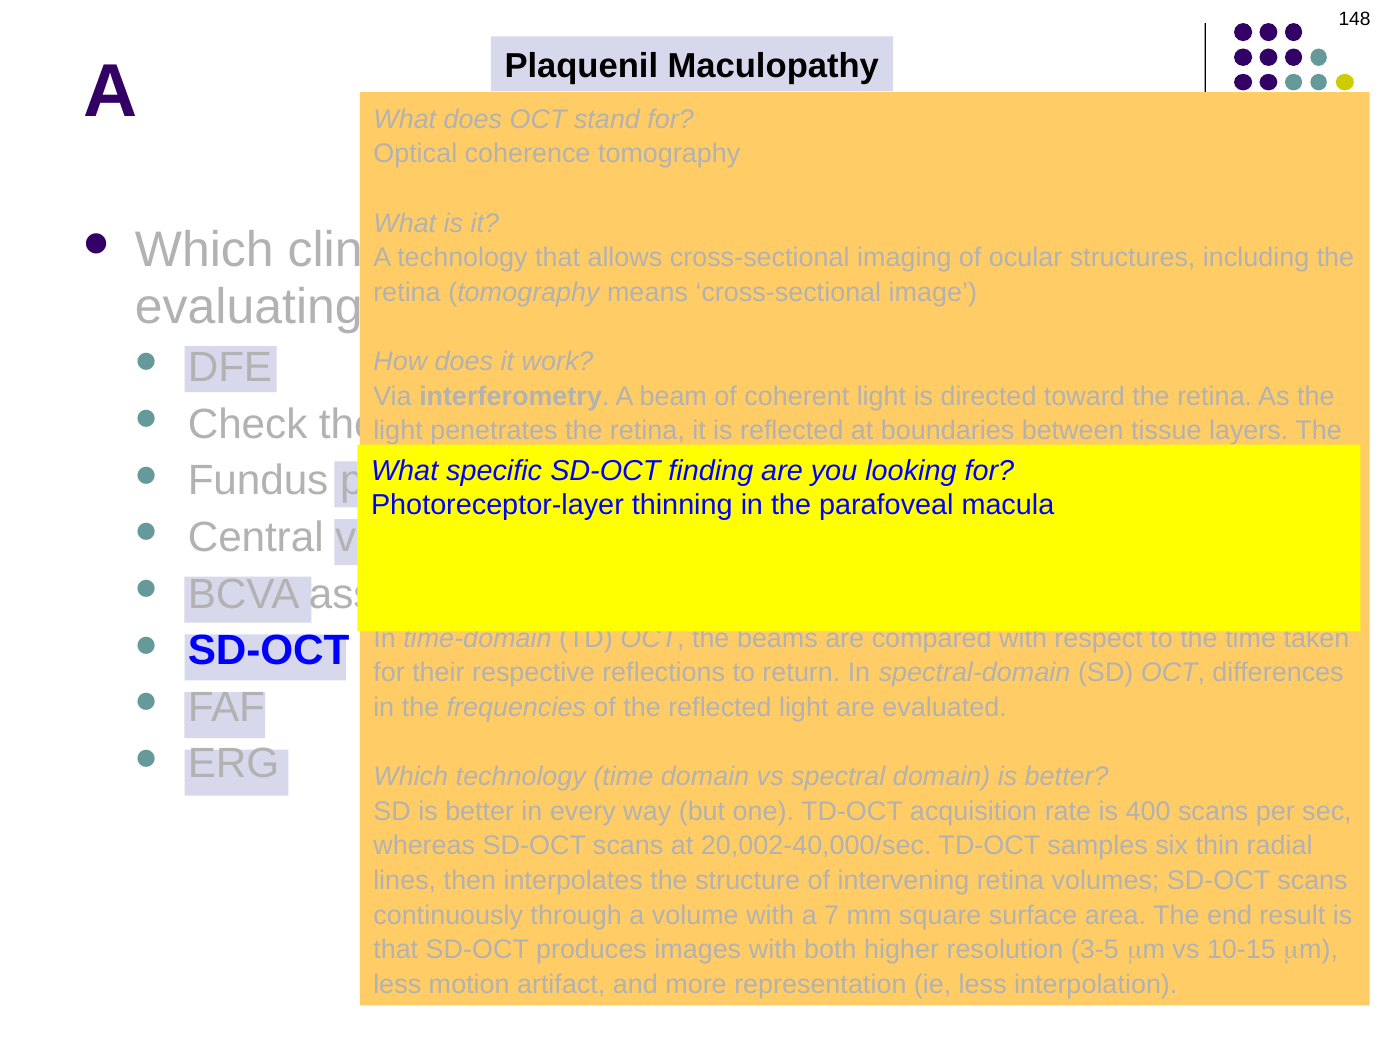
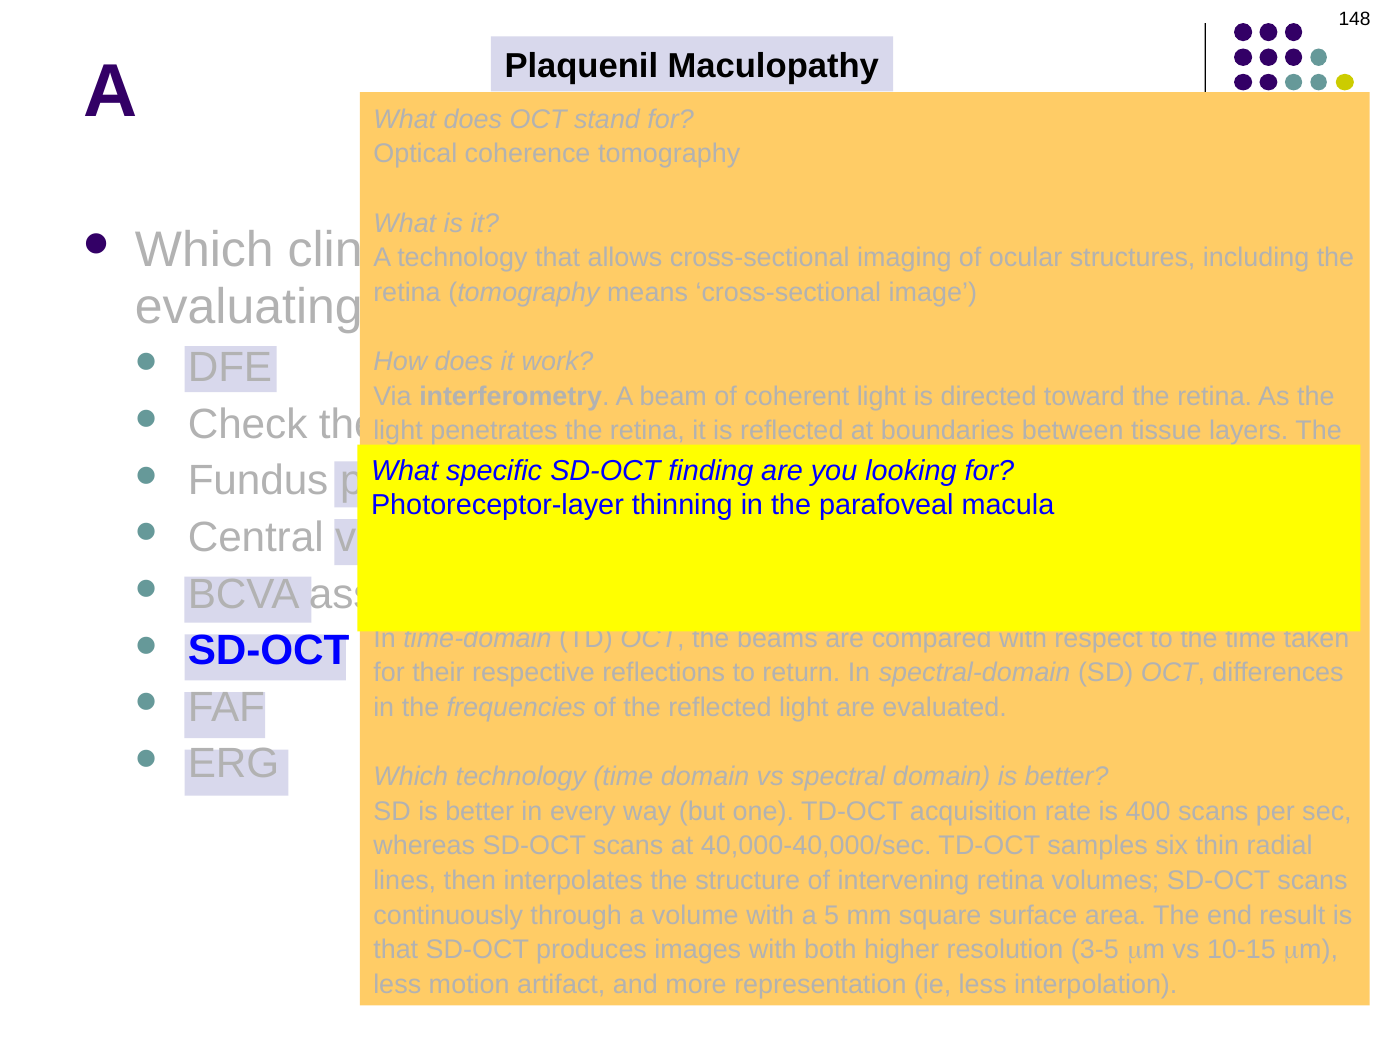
20,002-40,000/sec: 20,002-40,000/sec -> 40,000-40,000/sec
7: 7 -> 5
